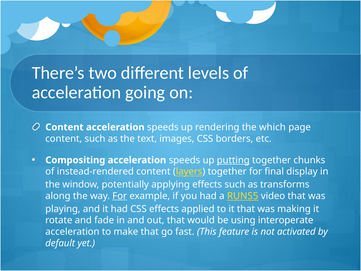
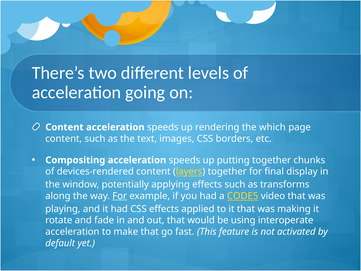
putting underline: present -> none
instead-rendered: instead-rendered -> devices-rendered
RUNS5: RUNS5 -> CODE5
